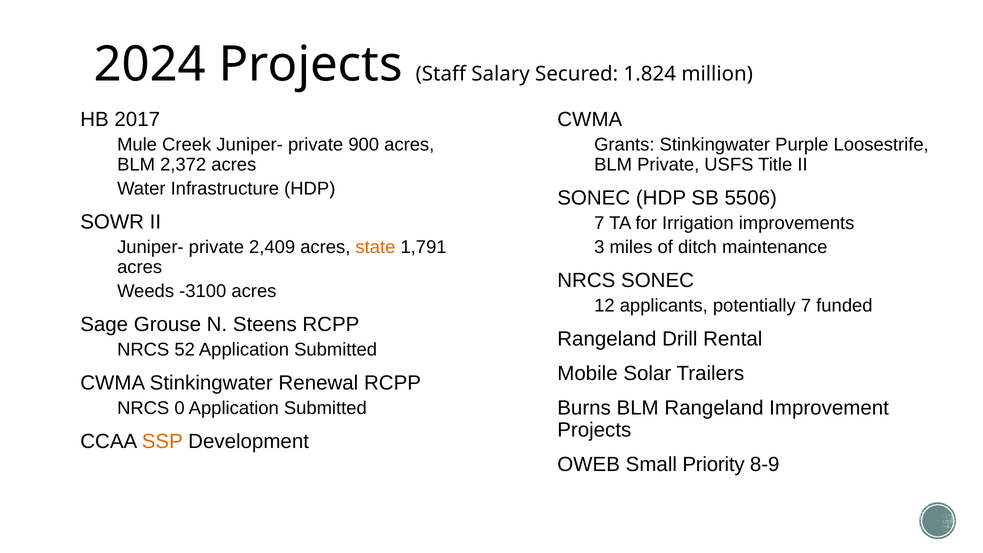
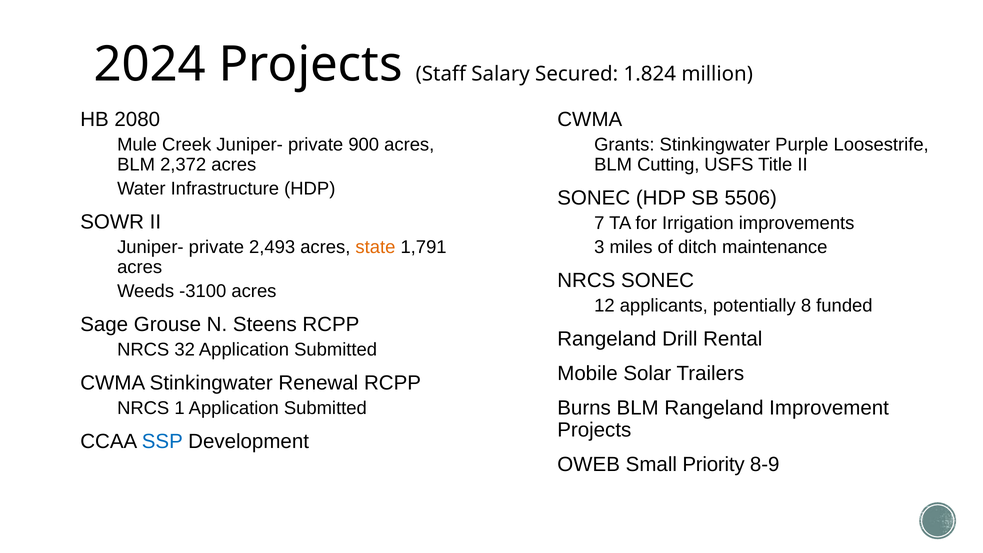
2017: 2017 -> 2080
BLM Private: Private -> Cutting
2,409: 2,409 -> 2,493
7: 7 -> 8
52: 52 -> 32
0: 0 -> 1
SSP colour: orange -> blue
